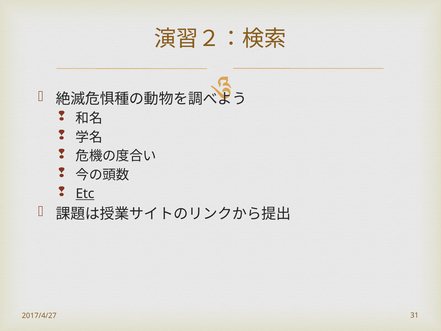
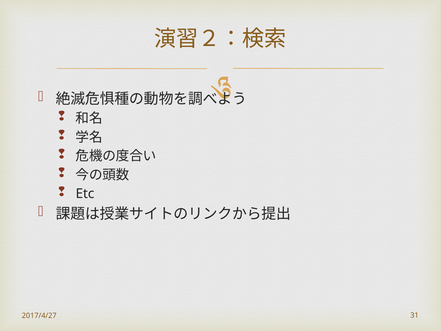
Etc underline: present -> none
